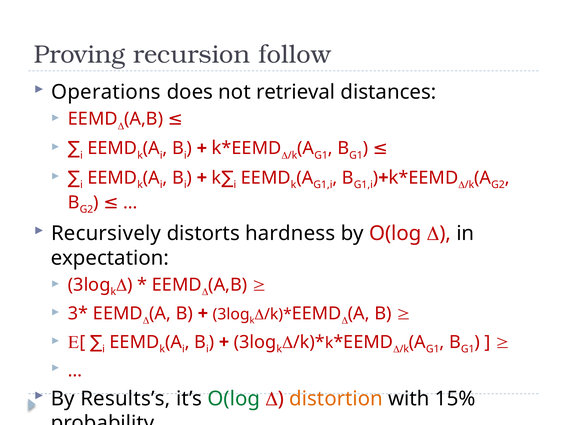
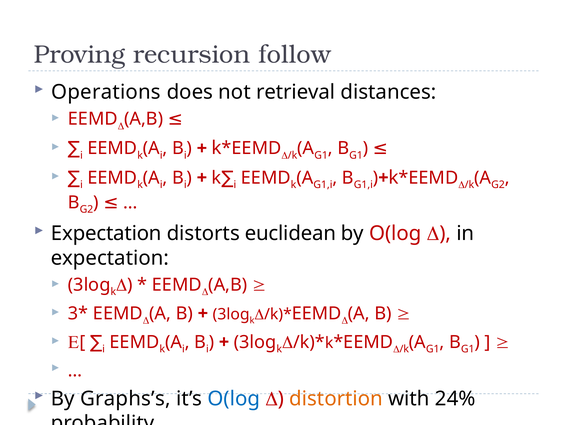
Recursively at (106, 234): Recursively -> Expectation
hardness: hardness -> euclidean
Results’s: Results’s -> Graphs’s
O(log at (234, 399) colour: green -> blue
15%: 15% -> 24%
